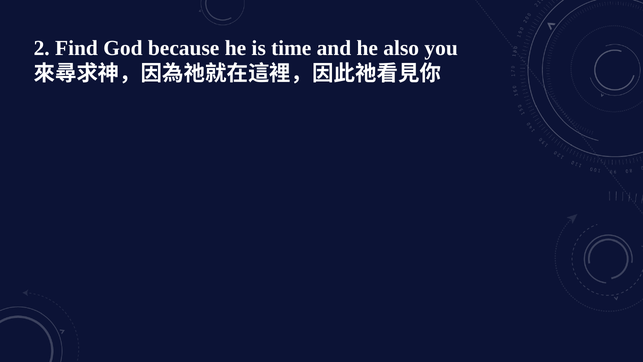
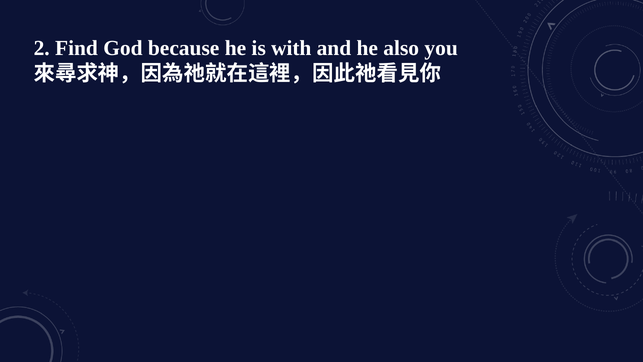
time: time -> with
